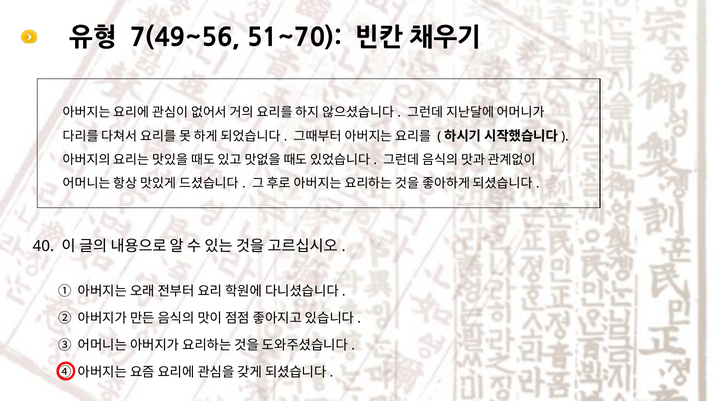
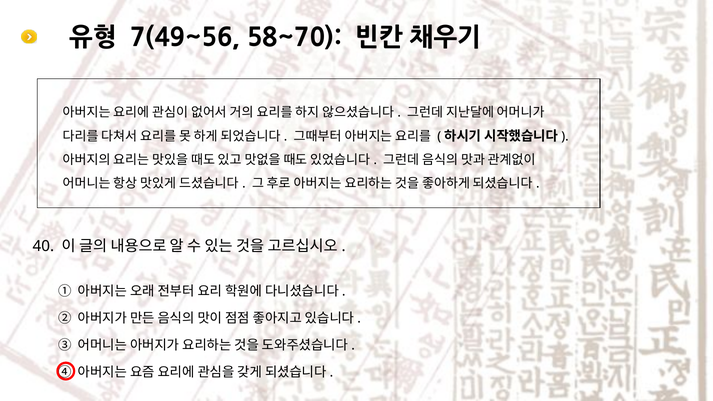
51~70: 51~70 -> 58~70
